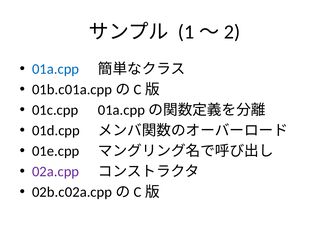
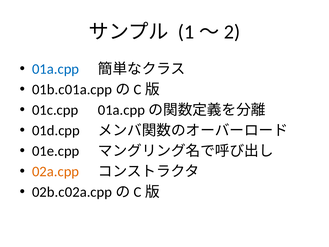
02a.cpp colour: purple -> orange
